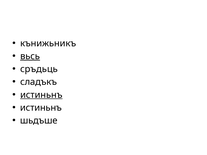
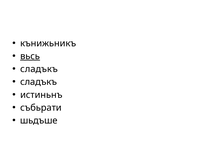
сръдьць at (39, 69): сръдьць -> сладъкъ
истиньнъ at (41, 95) underline: present -> none
истиньнъ at (41, 108): истиньнъ -> събьрати
